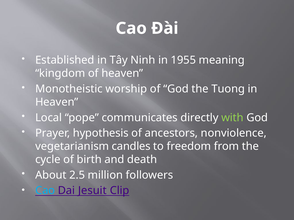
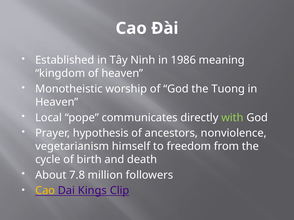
1955: 1955 -> 1986
candles: candles -> himself
2.5: 2.5 -> 7.8
Cao at (45, 191) colour: light blue -> yellow
Jesuit: Jesuit -> Kings
